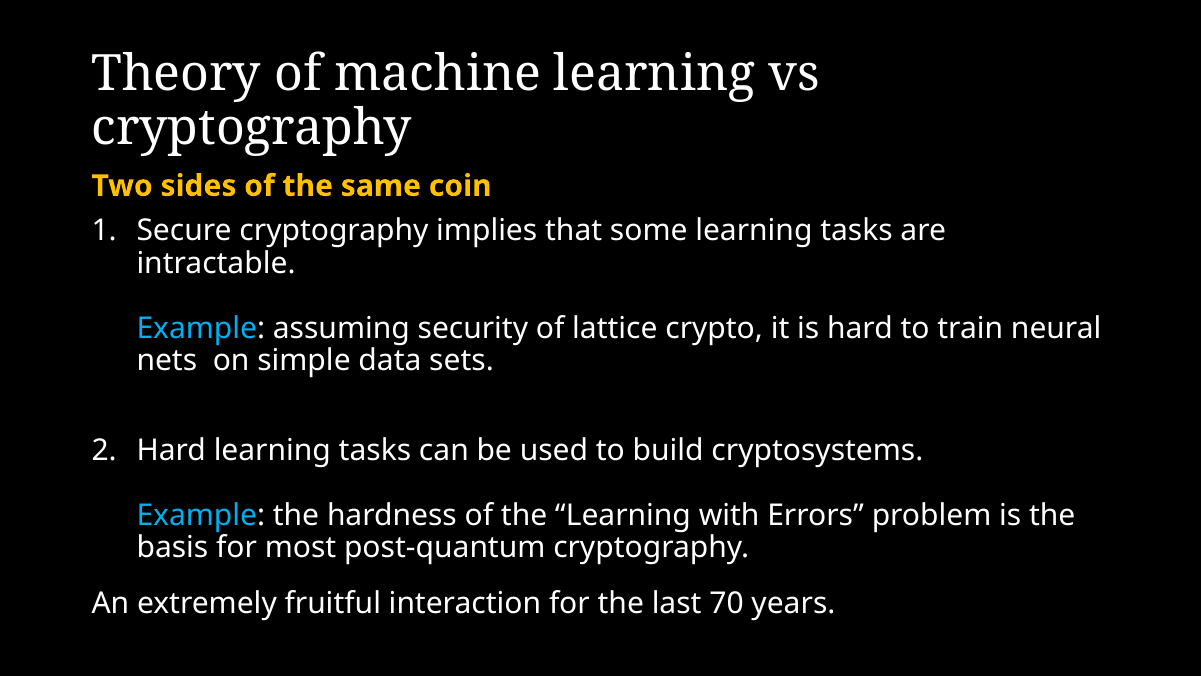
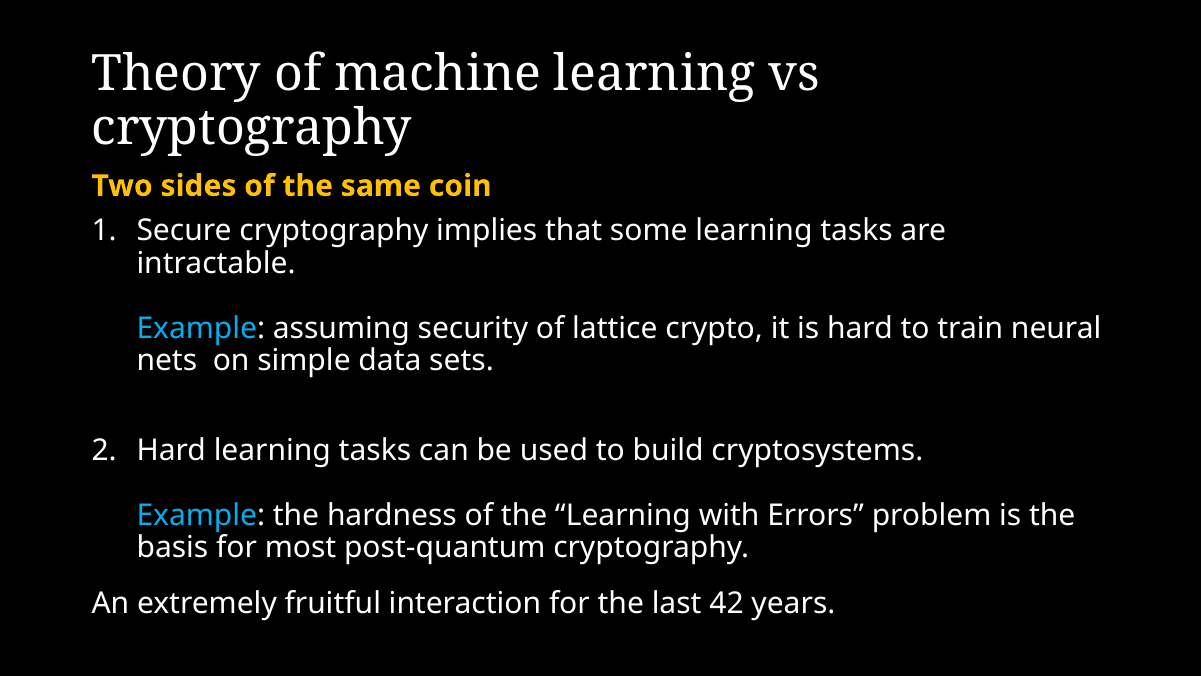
70: 70 -> 42
